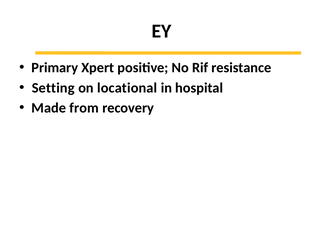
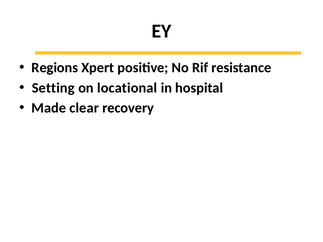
Primary: Primary -> Regions
from: from -> clear
